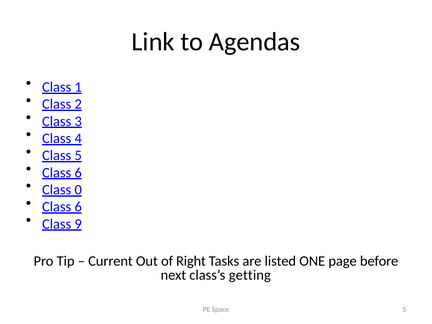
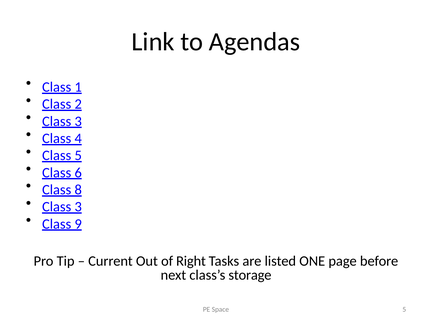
0: 0 -> 8
6 at (78, 207): 6 -> 3
getting: getting -> storage
